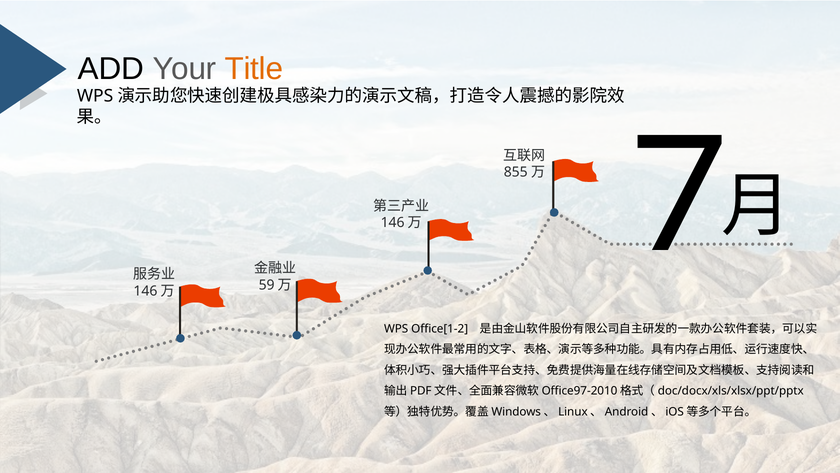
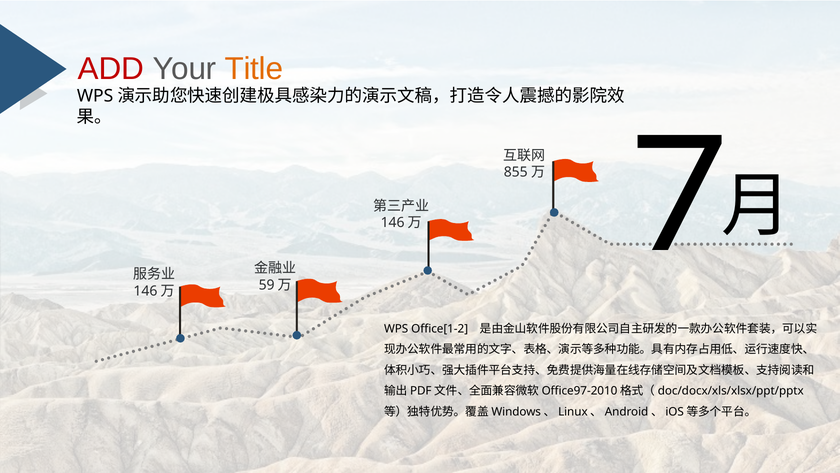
ADD colour: black -> red
